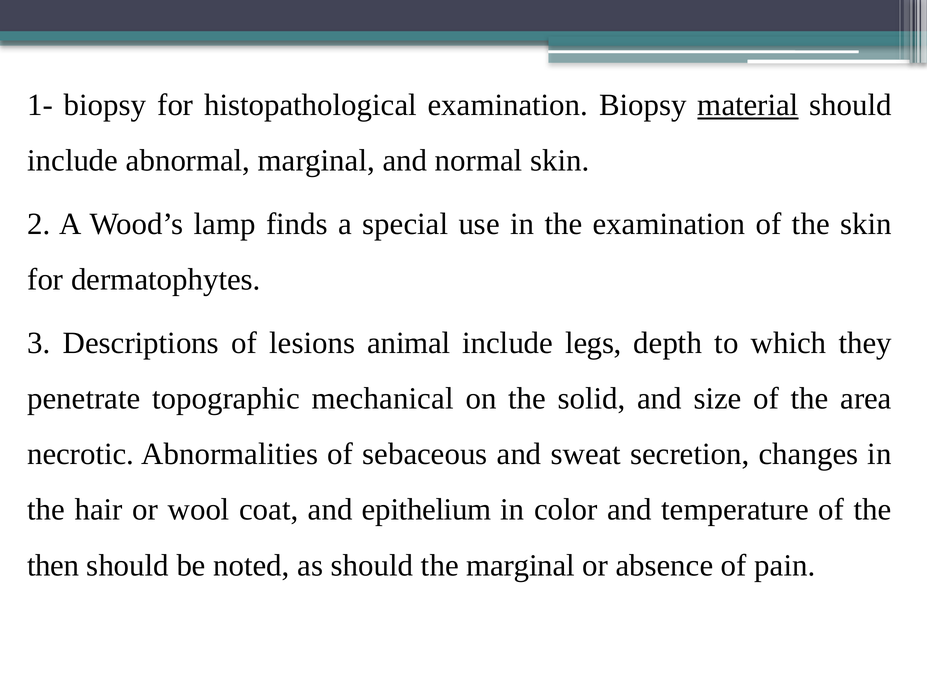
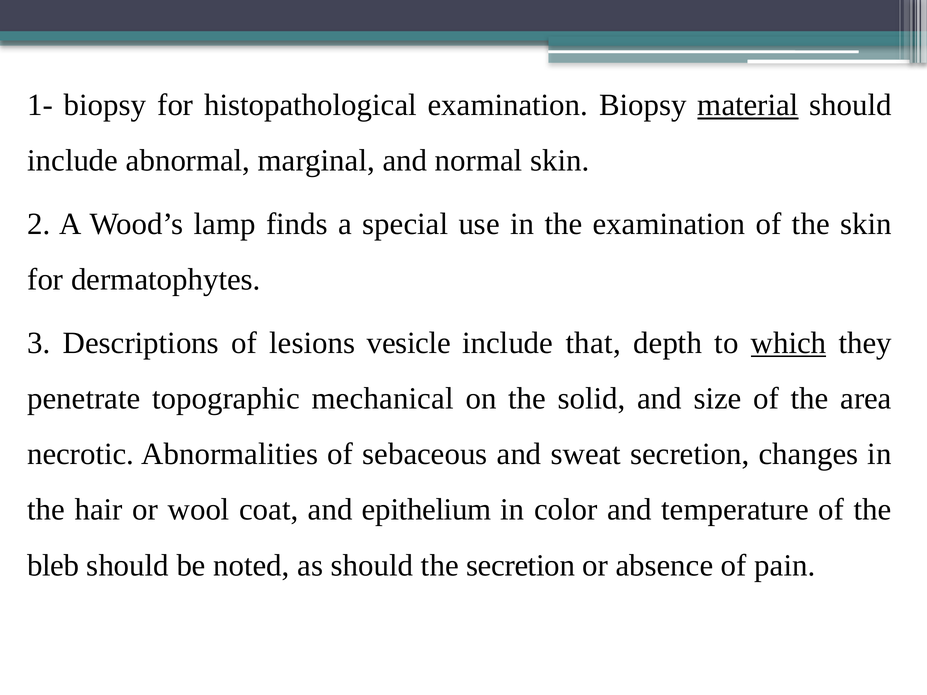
animal: animal -> vesicle
legs: legs -> that
which underline: none -> present
then: then -> bleb
the marginal: marginal -> secretion
